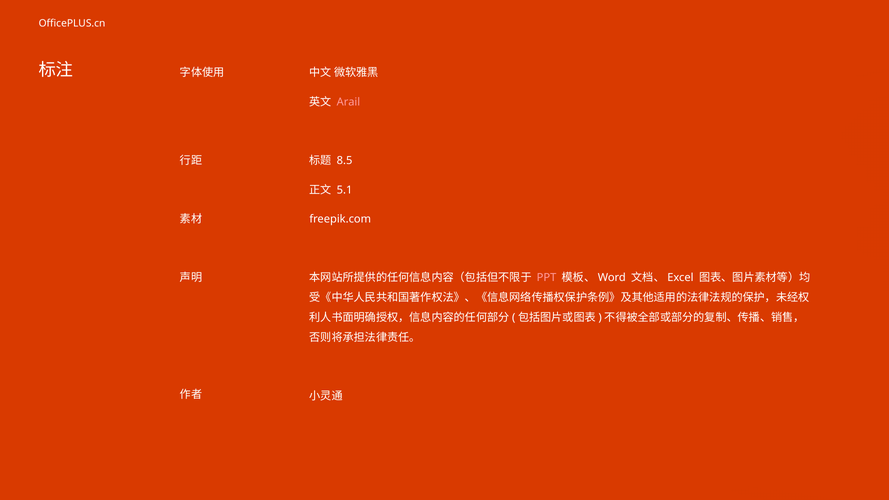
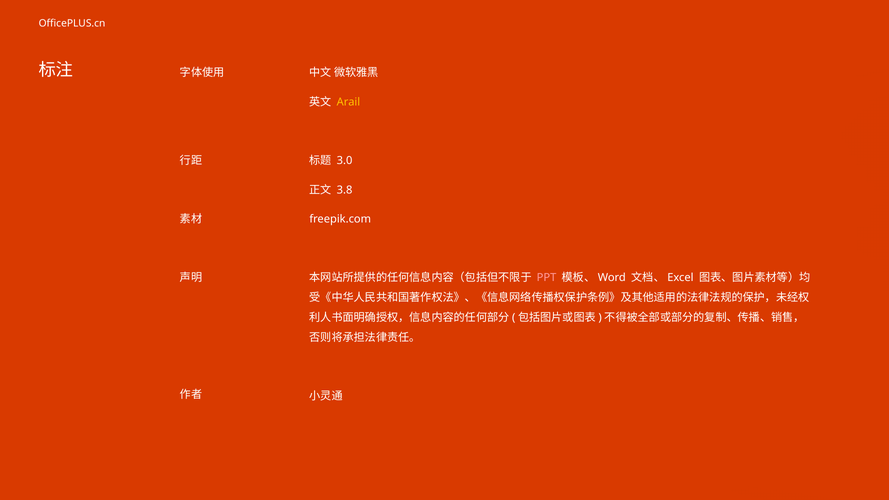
Arail colour: pink -> yellow
8.5: 8.5 -> 3.0
5.1: 5.1 -> 3.8
